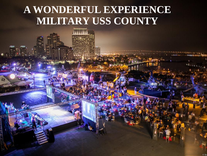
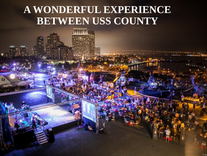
MILITARY: MILITARY -> BETWEEN
